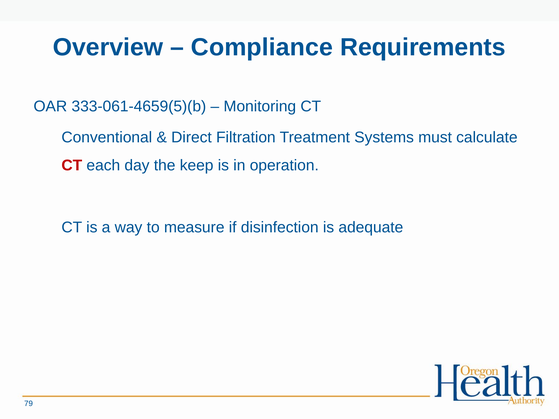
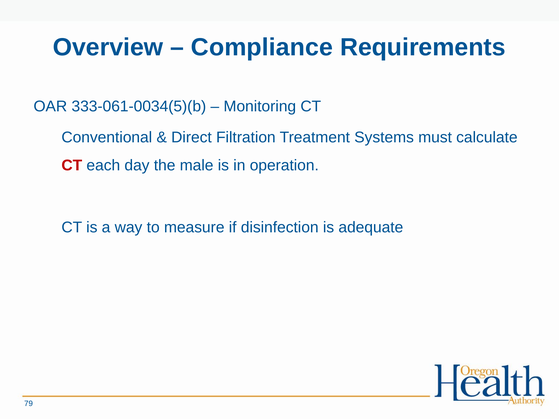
333-061-4659(5)(b: 333-061-4659(5)(b -> 333-061-0034(5)(b
keep: keep -> male
